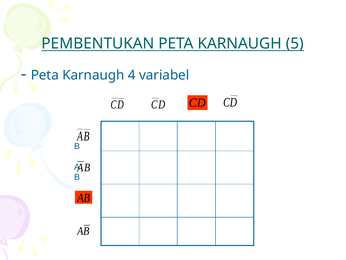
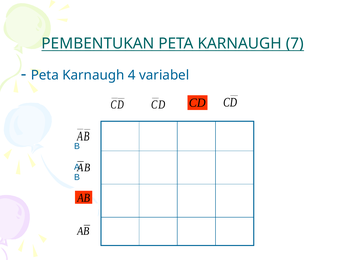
5: 5 -> 7
